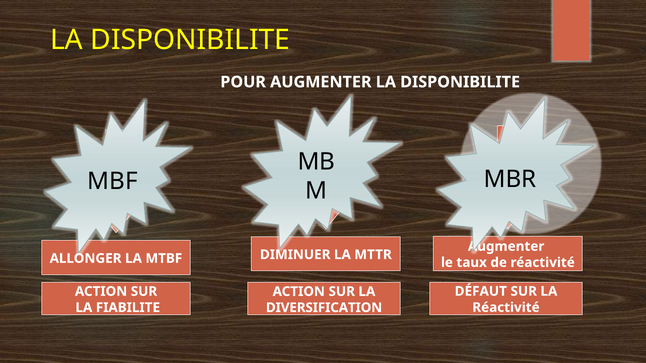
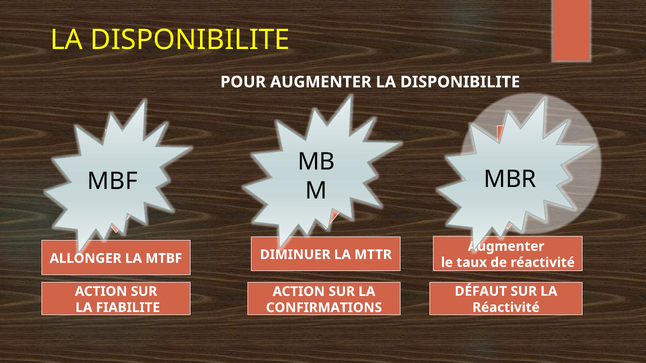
DIVERSIFICATION: DIVERSIFICATION -> CONFIRMATIONS
